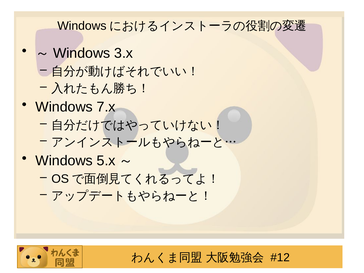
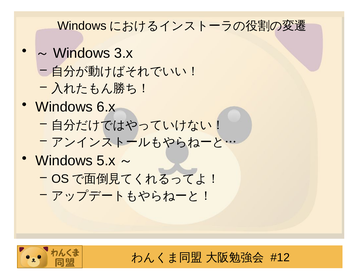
7.x: 7.x -> 6.x
